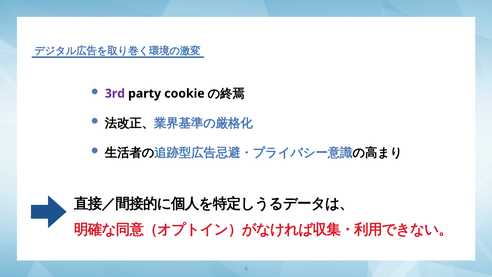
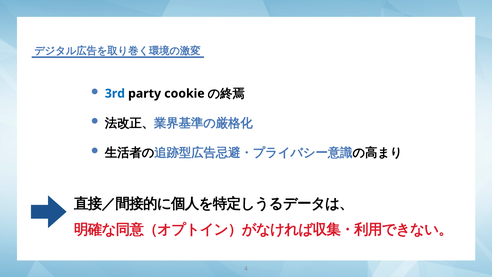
3rd colour: purple -> blue
